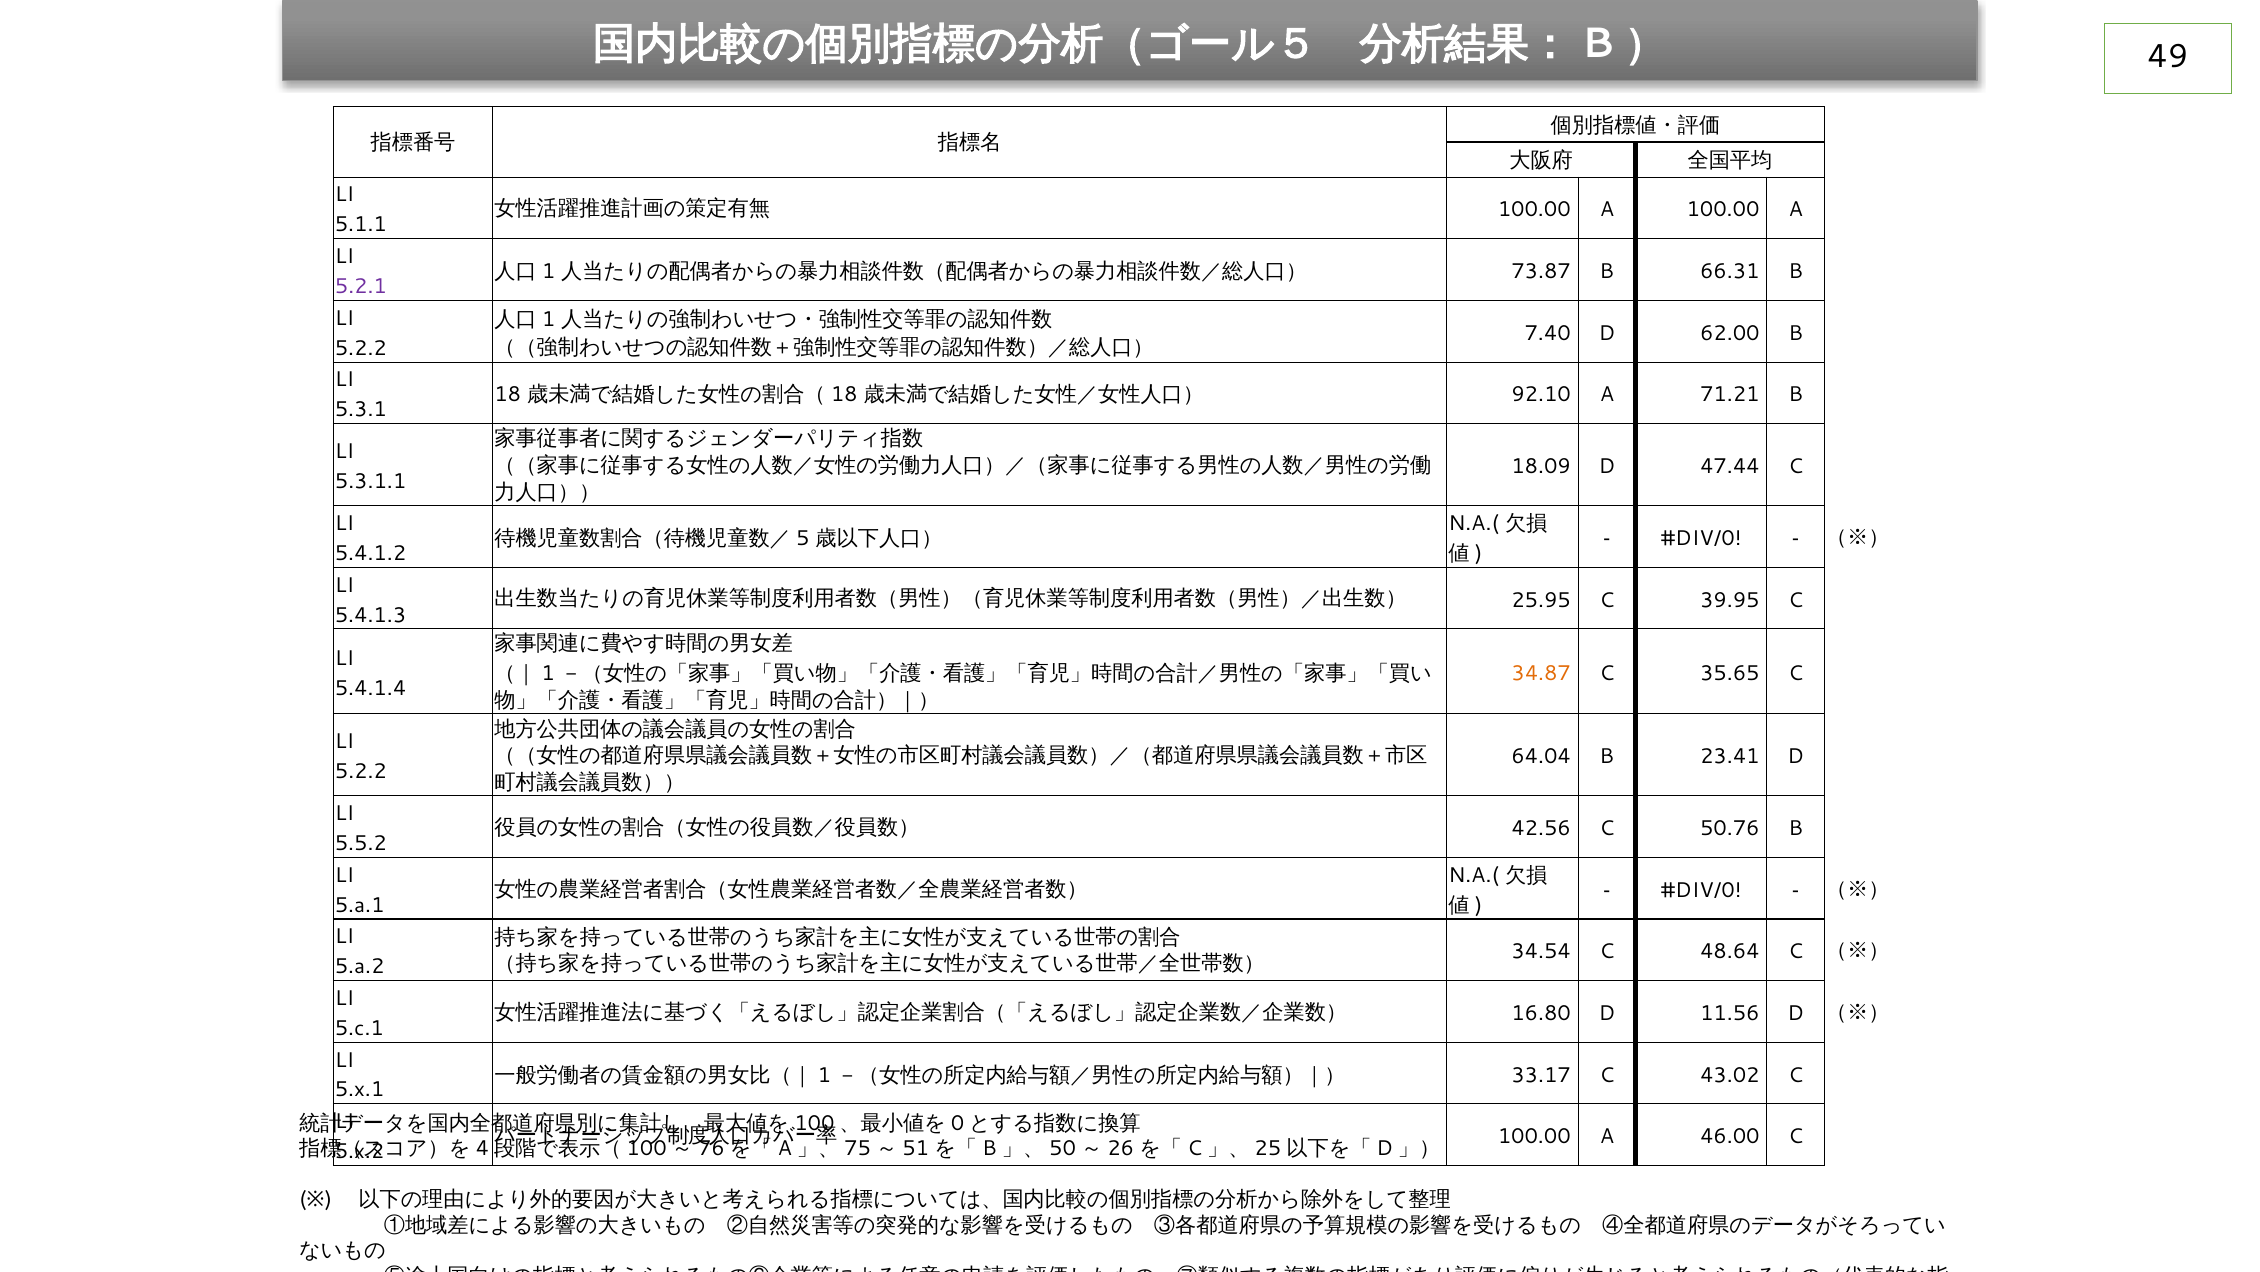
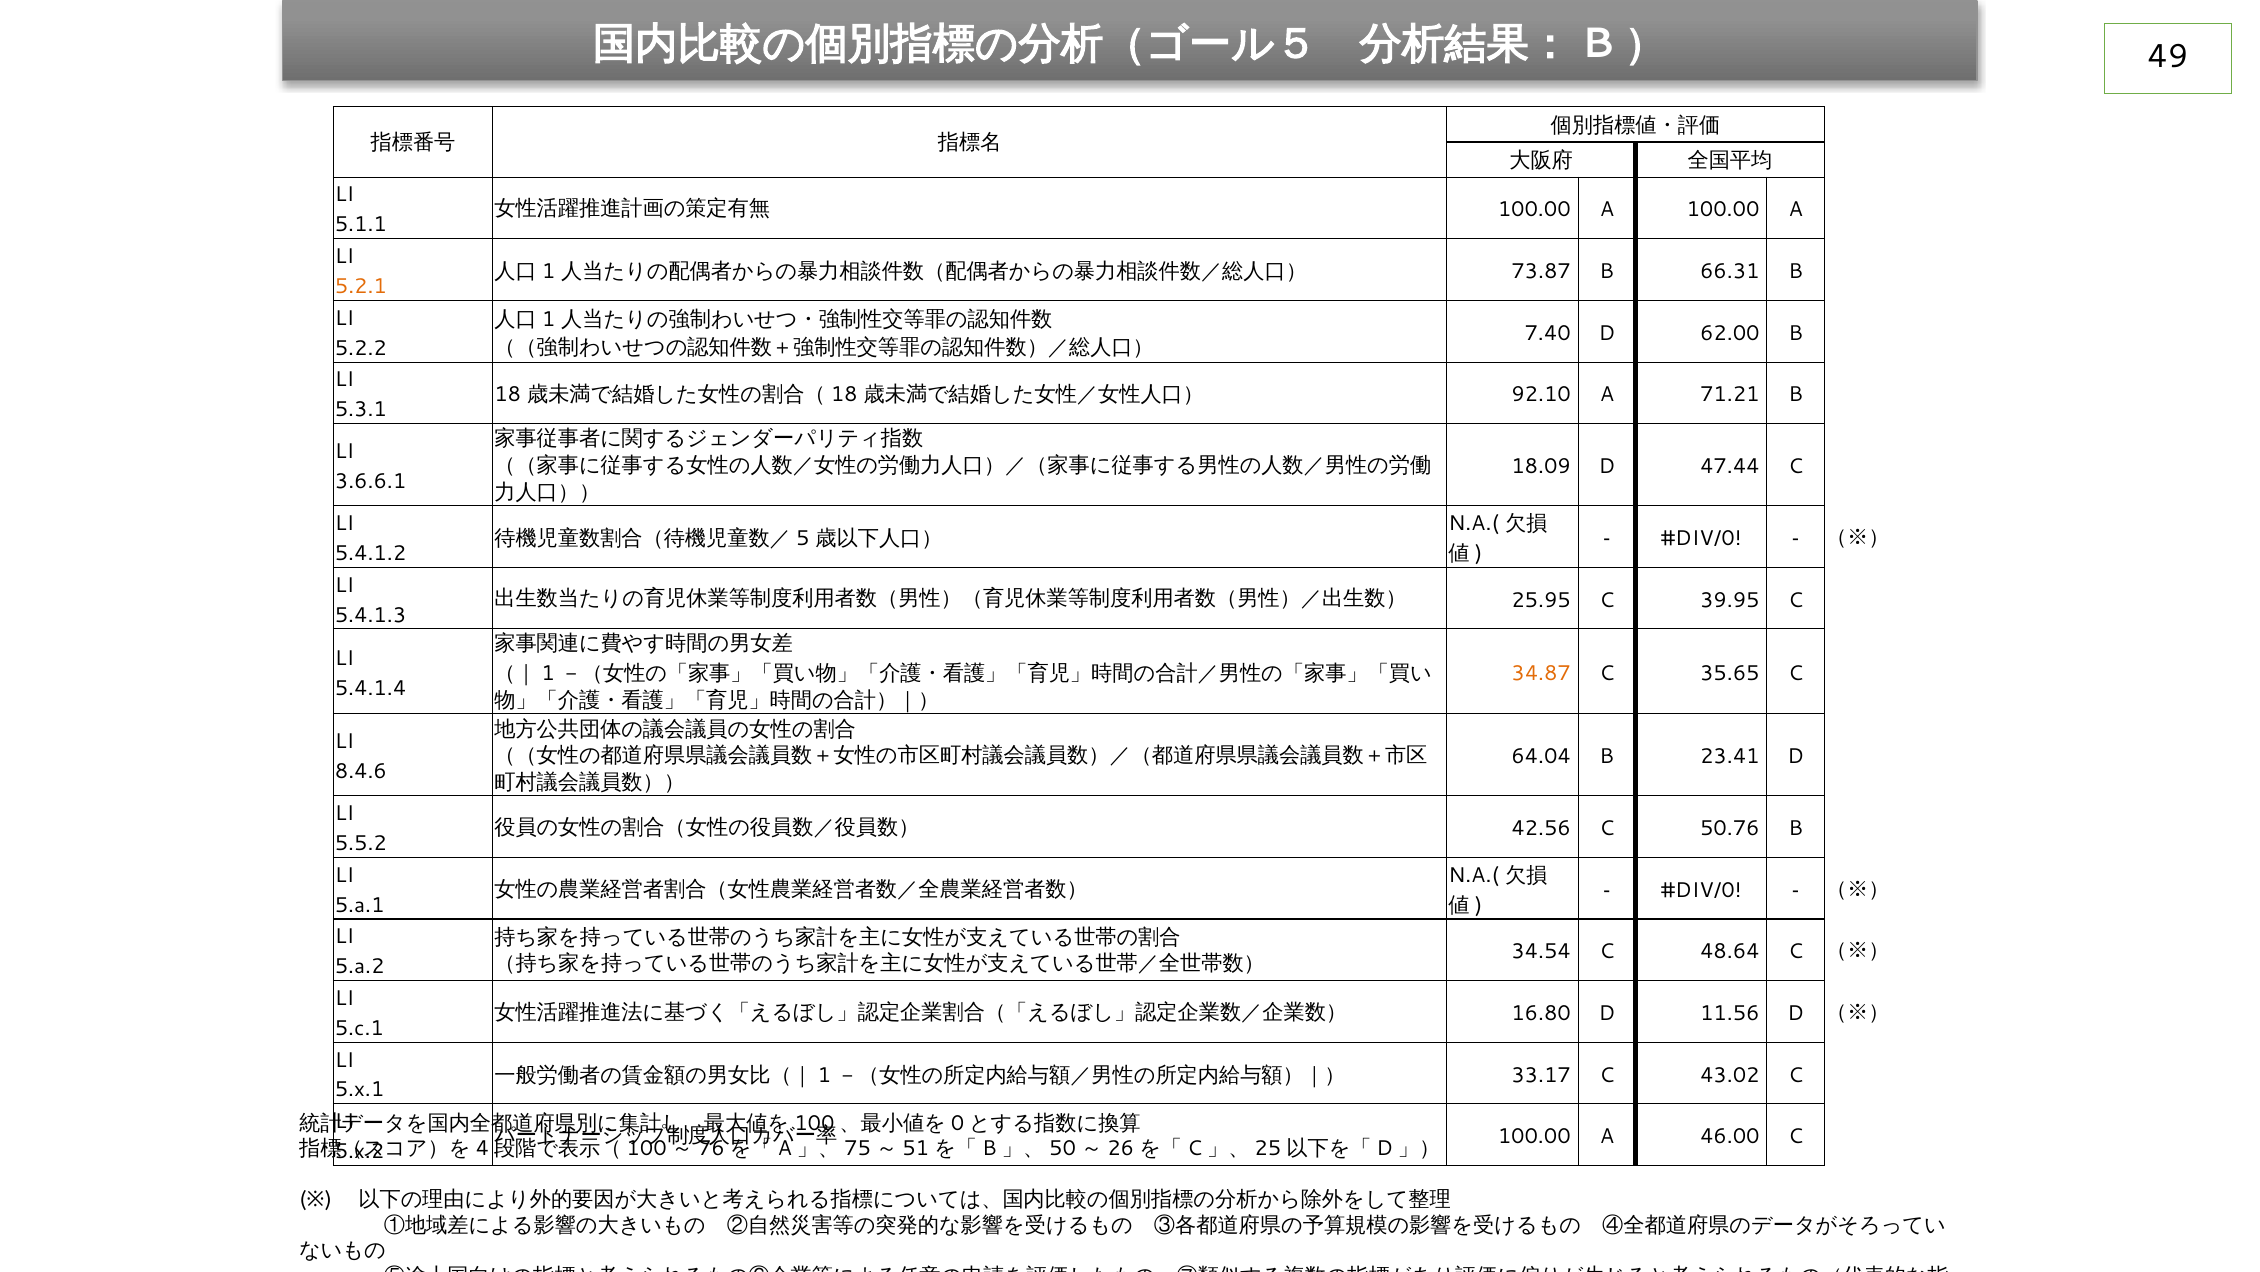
5.2.1 colour: purple -> orange
5.3.1.1: 5.3.1.1 -> 3.6.6.1
5.2.2 at (361, 771): 5.2.2 -> 8.4.6
